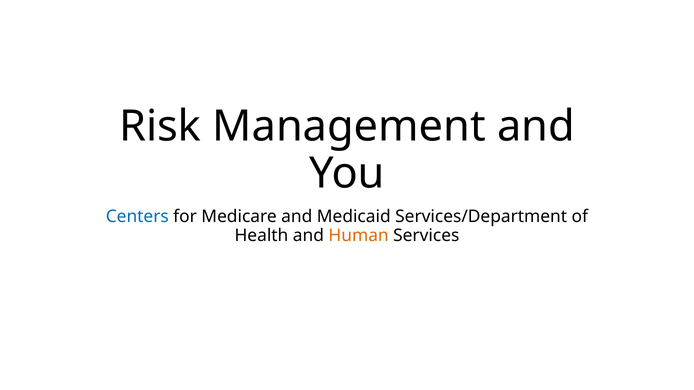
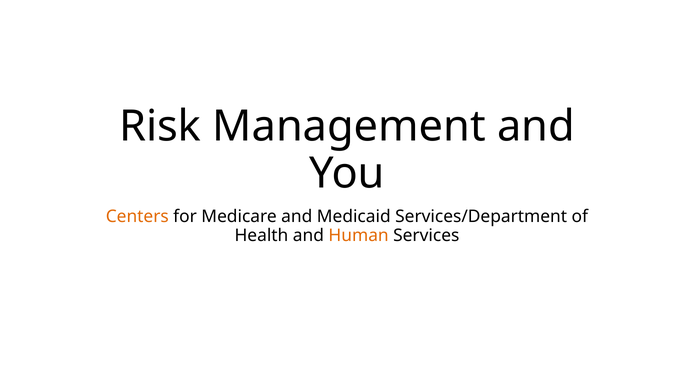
Centers colour: blue -> orange
